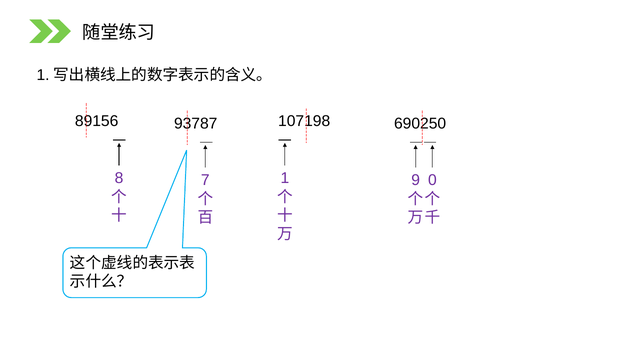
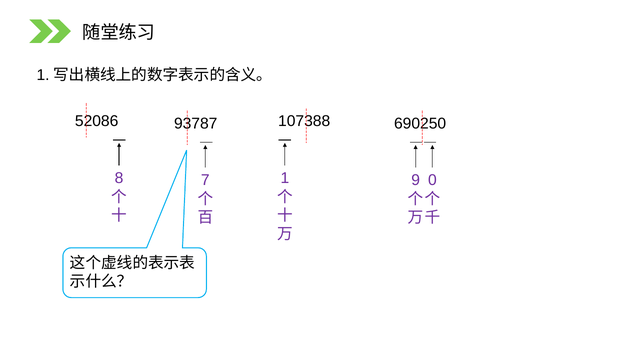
89156: 89156 -> 52086
107198: 107198 -> 107388
